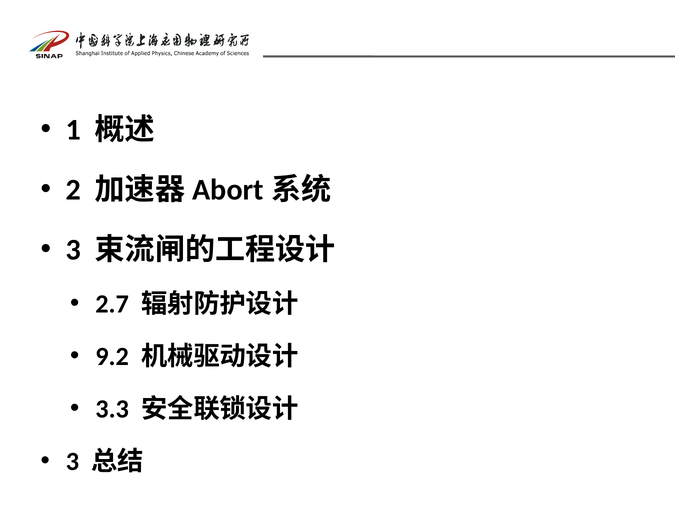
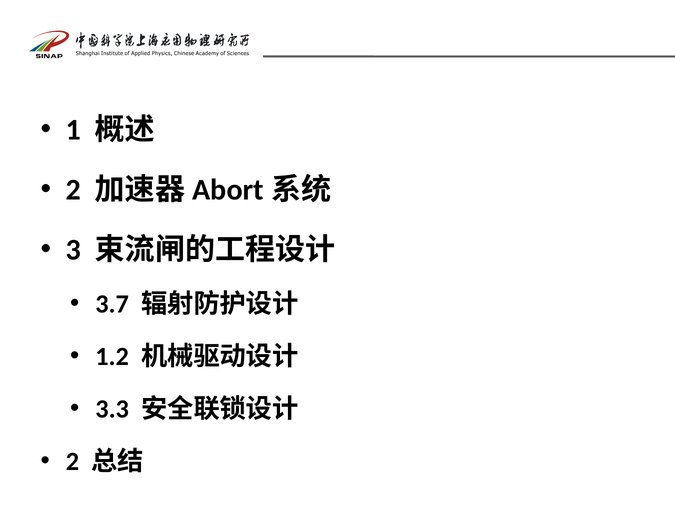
2.7: 2.7 -> 3.7
9.2: 9.2 -> 1.2
3 at (72, 462): 3 -> 2
